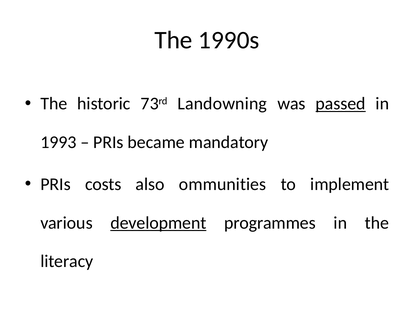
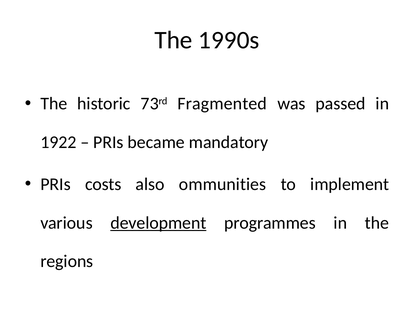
Landowning: Landowning -> Fragmented
passed underline: present -> none
1993: 1993 -> 1922
literacy: literacy -> regions
